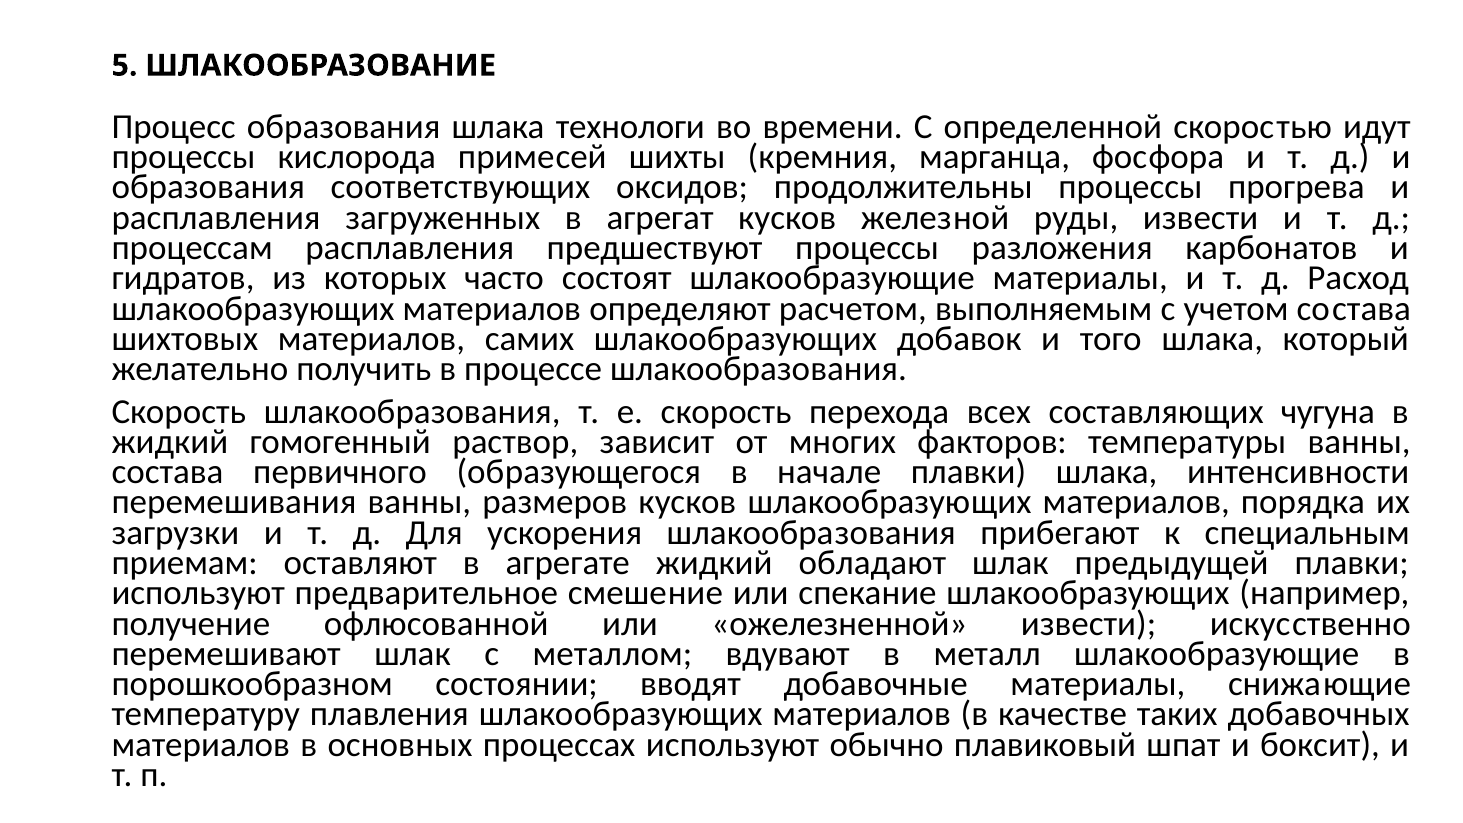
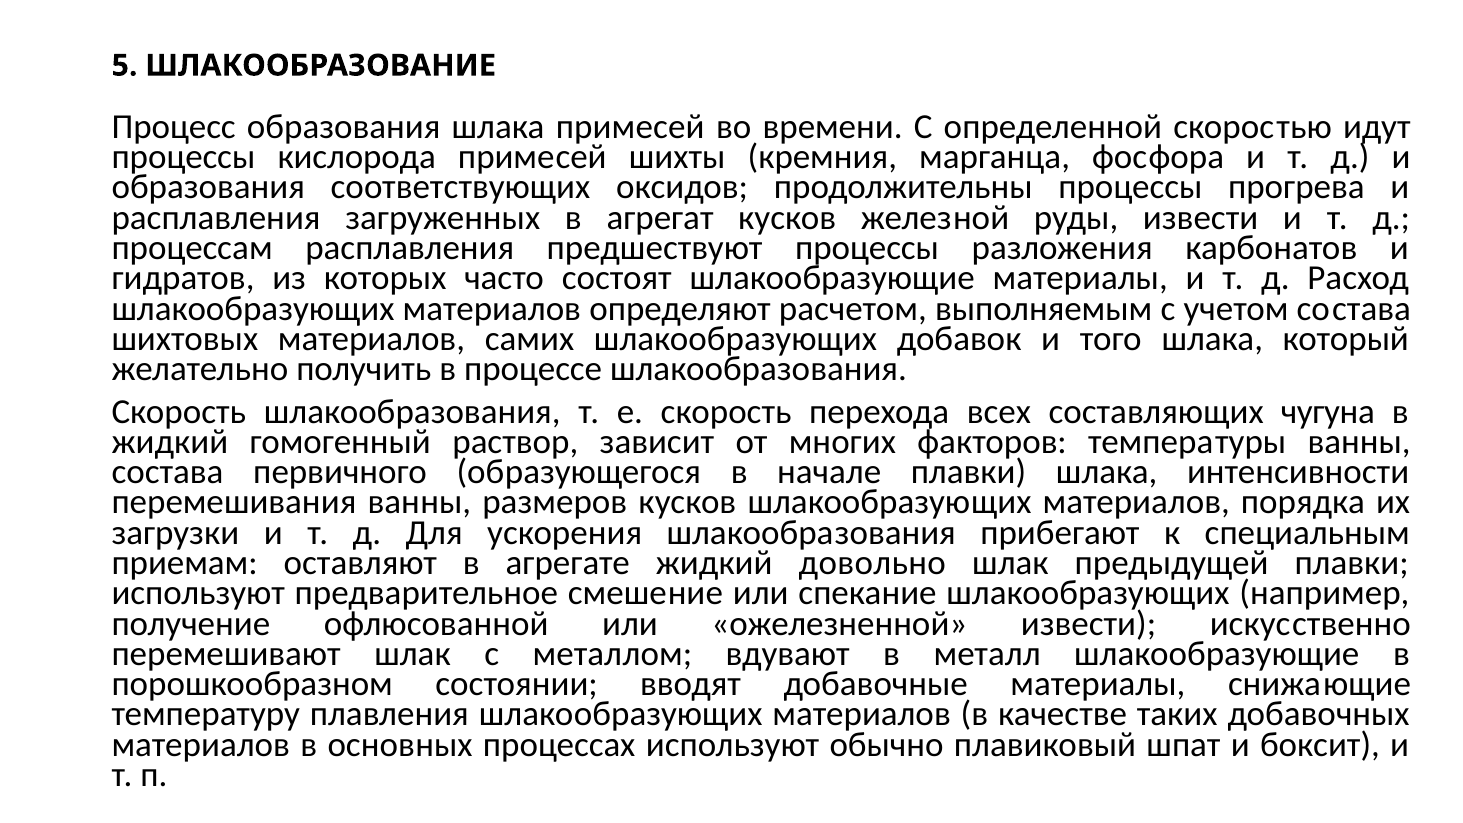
технологи: технологи -> примесей
обладают: обладают -> довольно
